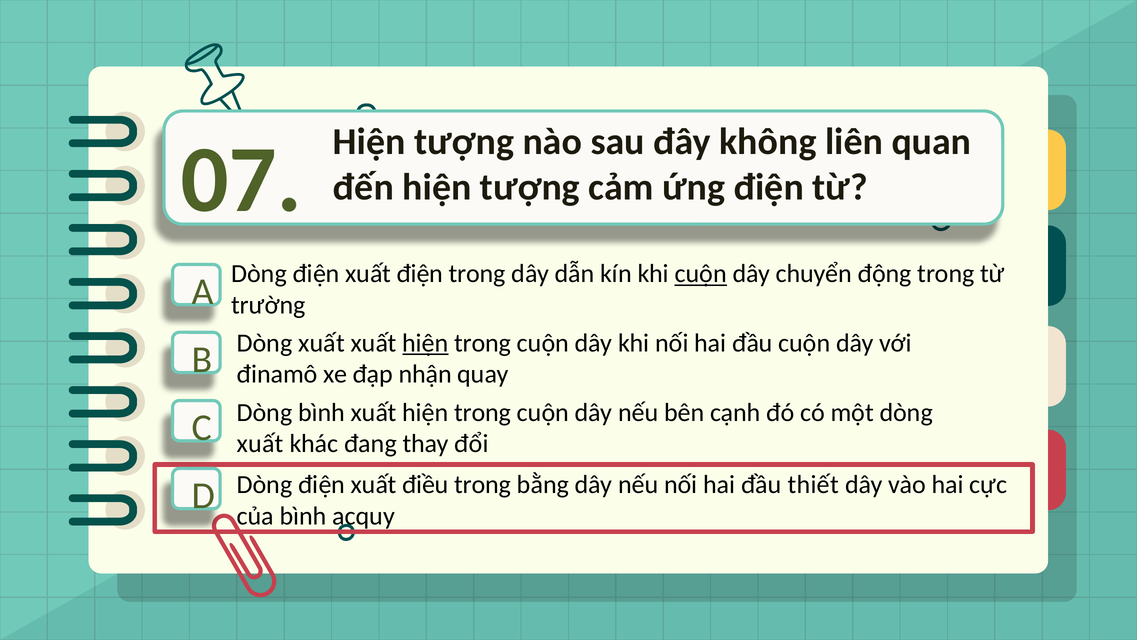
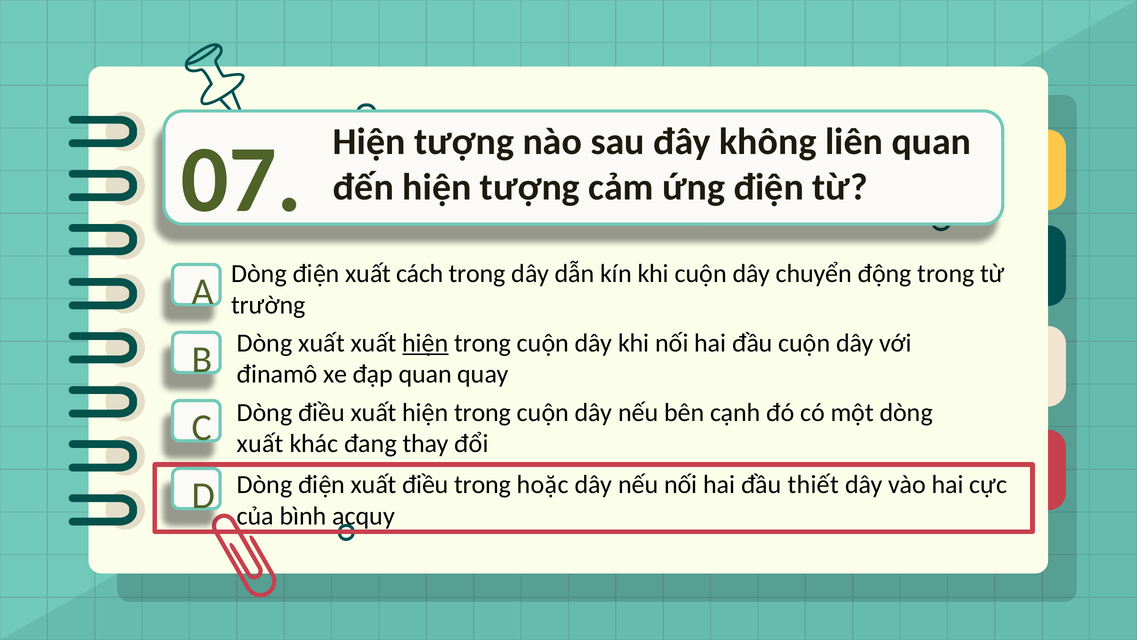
xuất điện: điện -> cách
cuộn at (701, 274) underline: present -> none
đạp nhận: nhận -> quan
Dòng bình: bình -> điều
bằng: bằng -> hoặc
